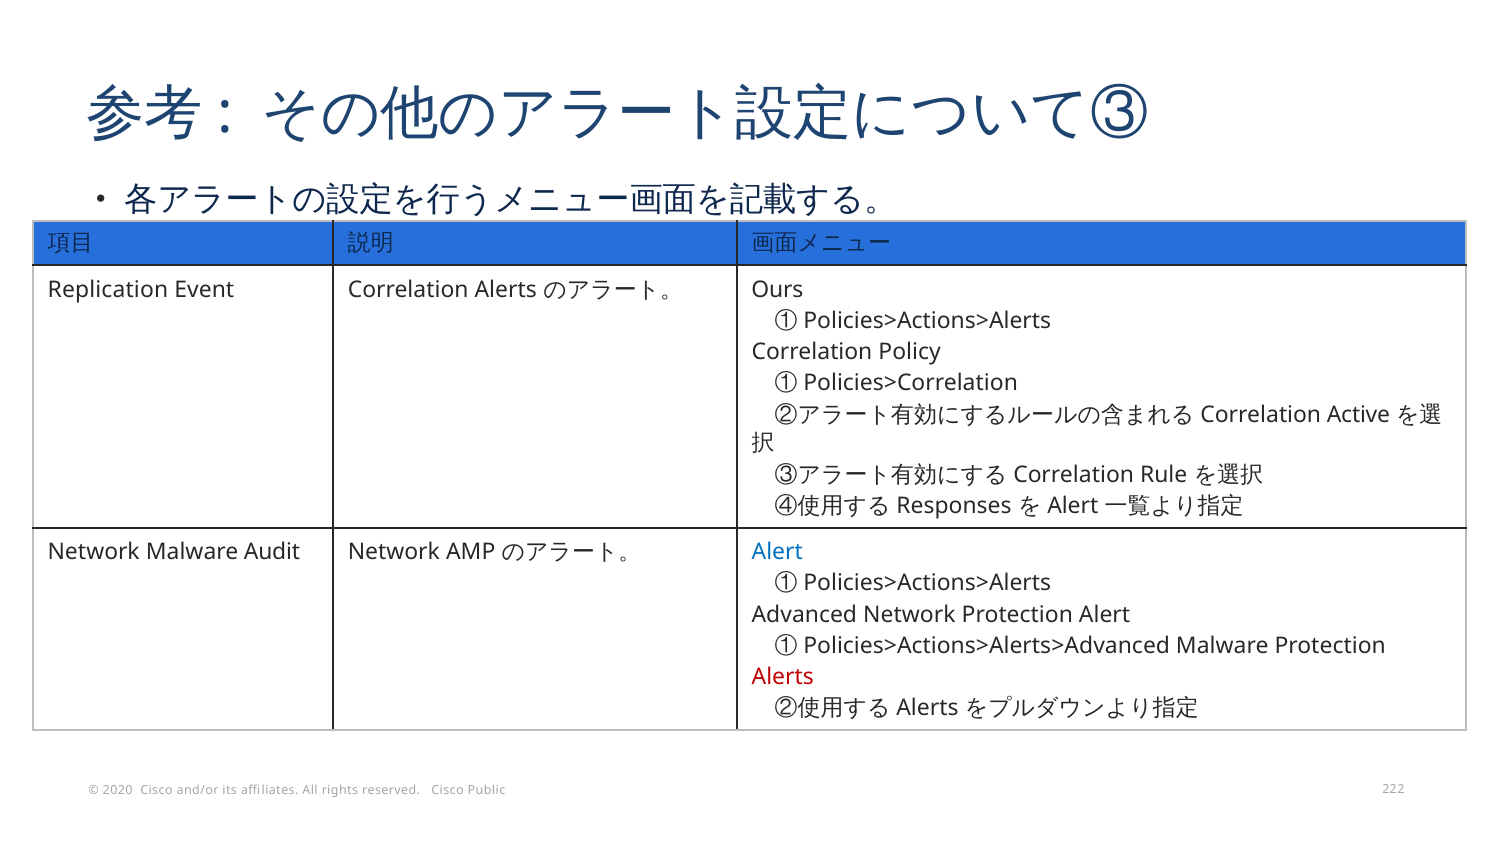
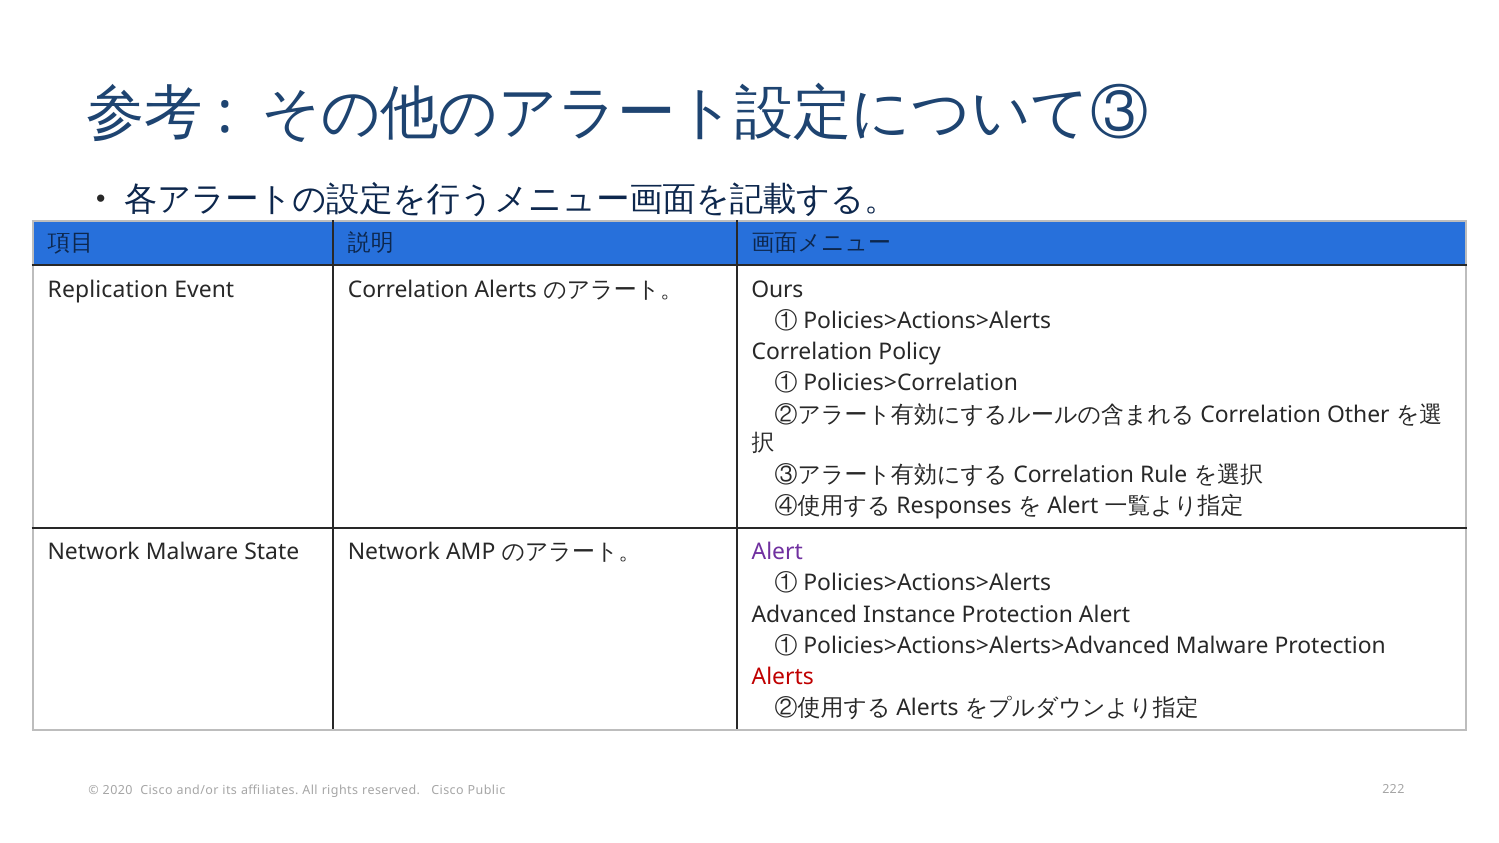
Active: Active -> Other
Audit: Audit -> State
Alert at (777, 552) colour: blue -> purple
Advanced Network: Network -> Instance
